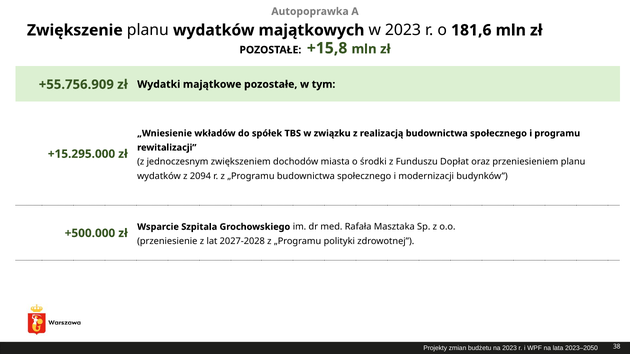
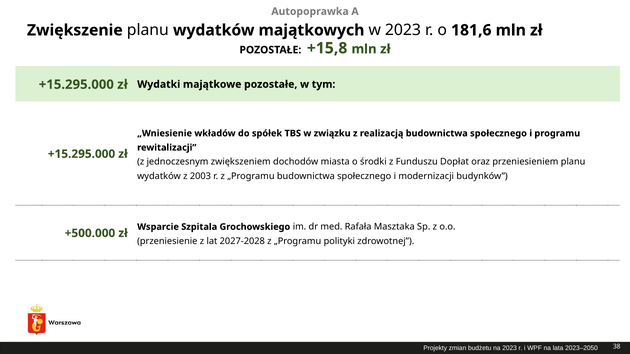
+55.756.909 at (76, 85): +55.756.909 -> +15.295.000
2094: 2094 -> 2003
